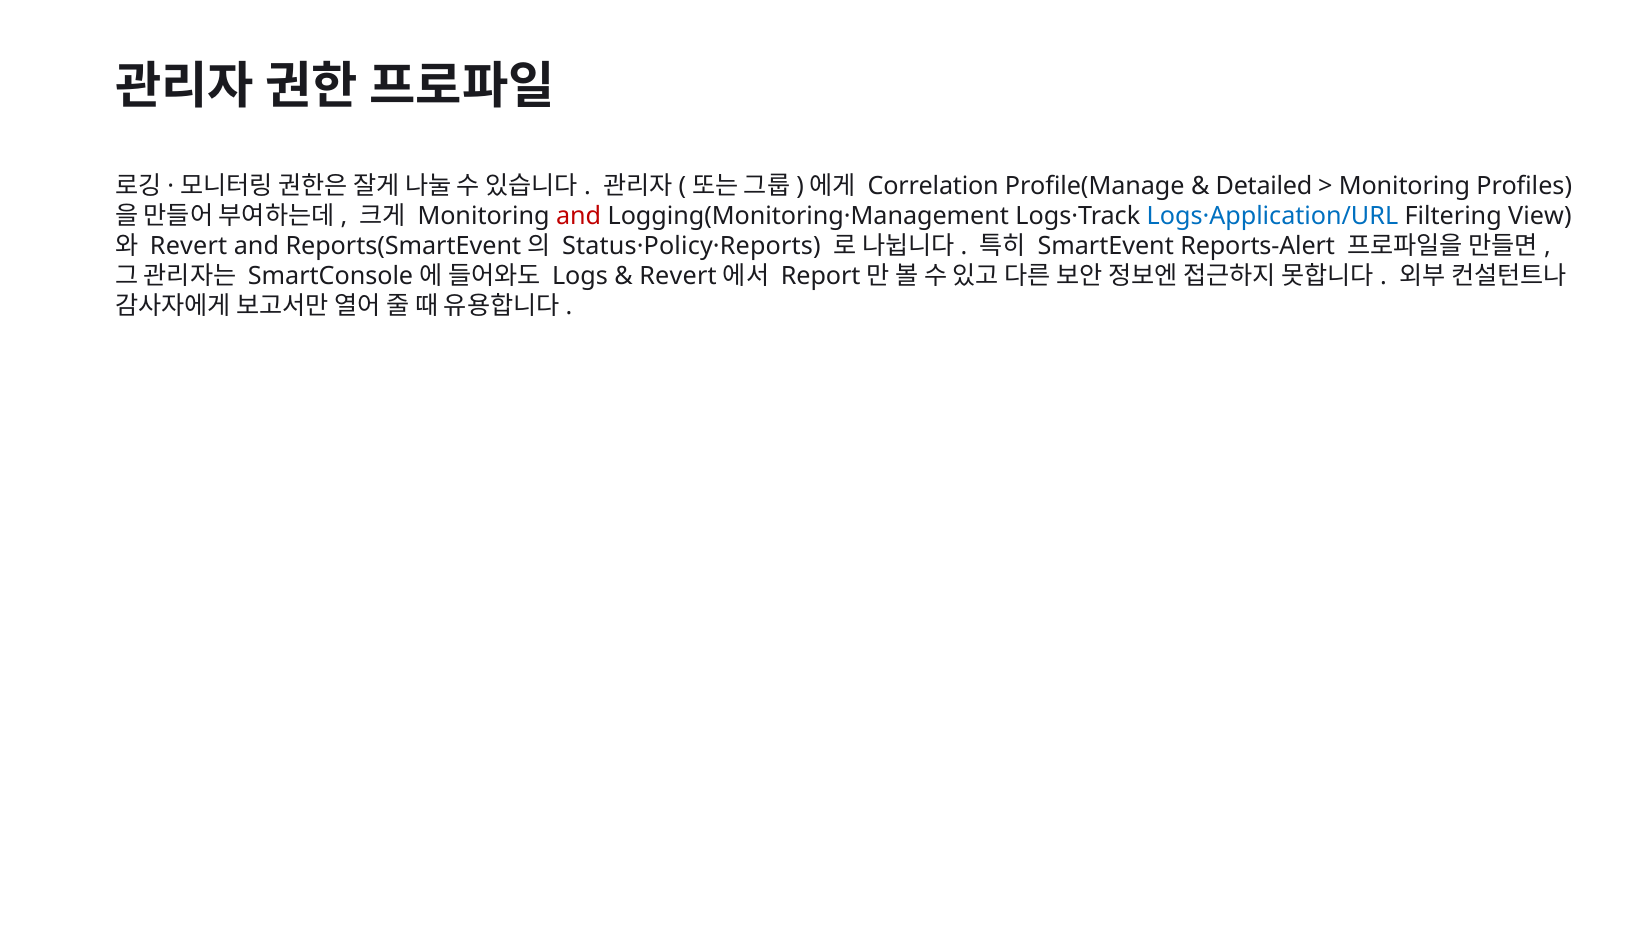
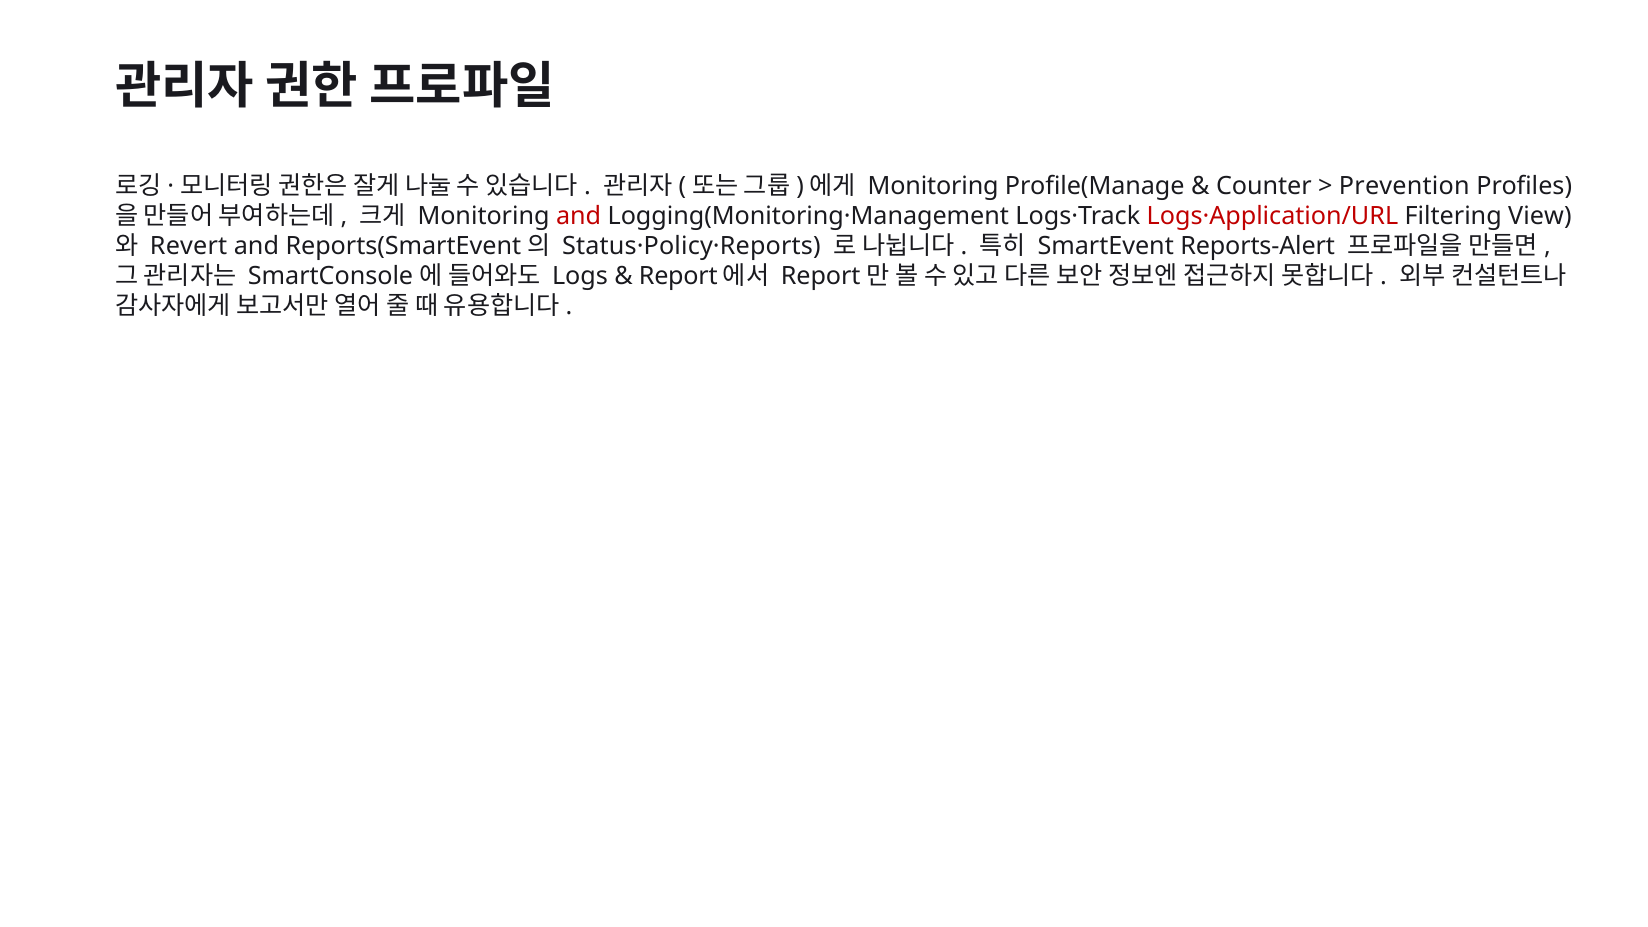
Correlation at (933, 186): Correlation -> Monitoring
Detailed: Detailed -> Counter
Monitoring at (1405, 186): Monitoring -> Prevention
Logs·Application/URL colour: blue -> red
Revert at (678, 276): Revert -> Report
